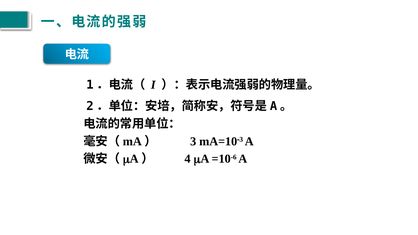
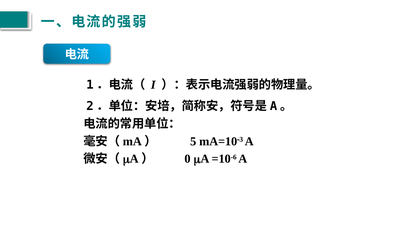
3 at (193, 141): 3 -> 5
4: 4 -> 0
